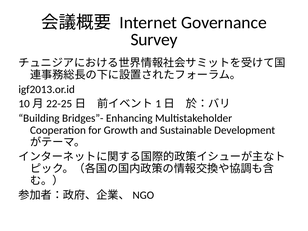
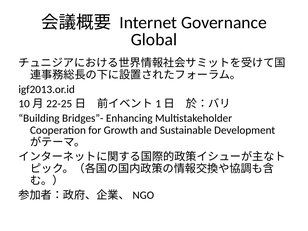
Survey: Survey -> Global
